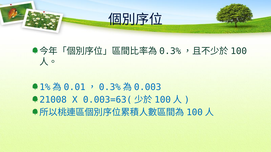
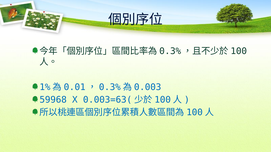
21008: 21008 -> 59968
